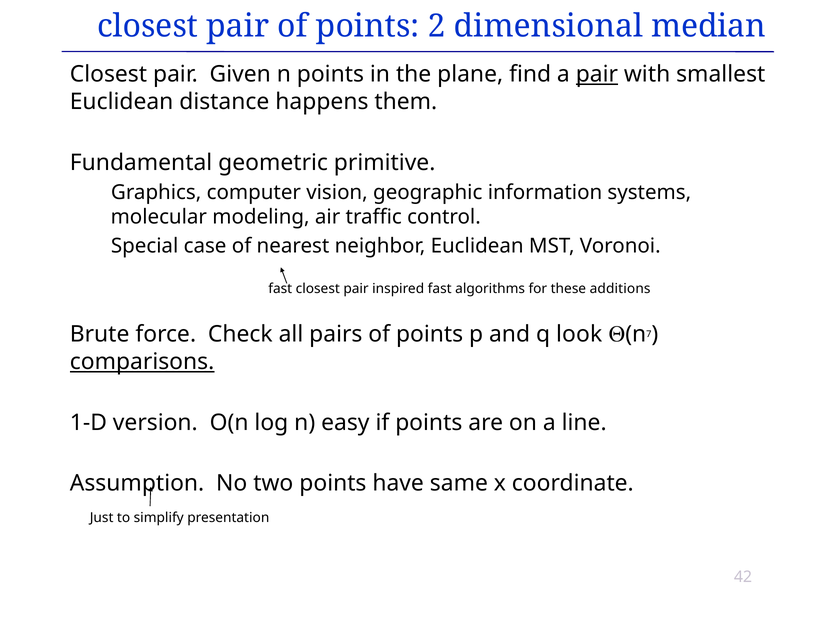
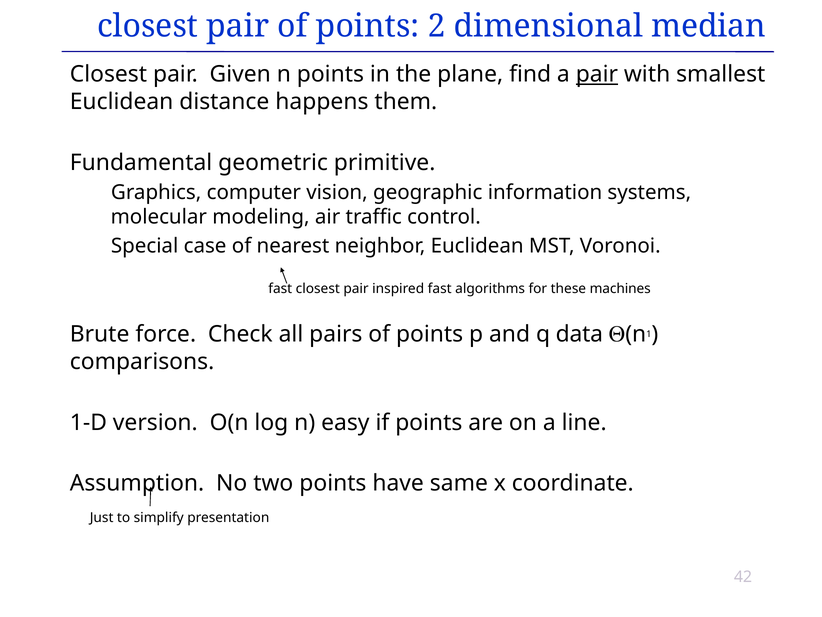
additions: additions -> machines
look: look -> data
7: 7 -> 1
comparisons underline: present -> none
